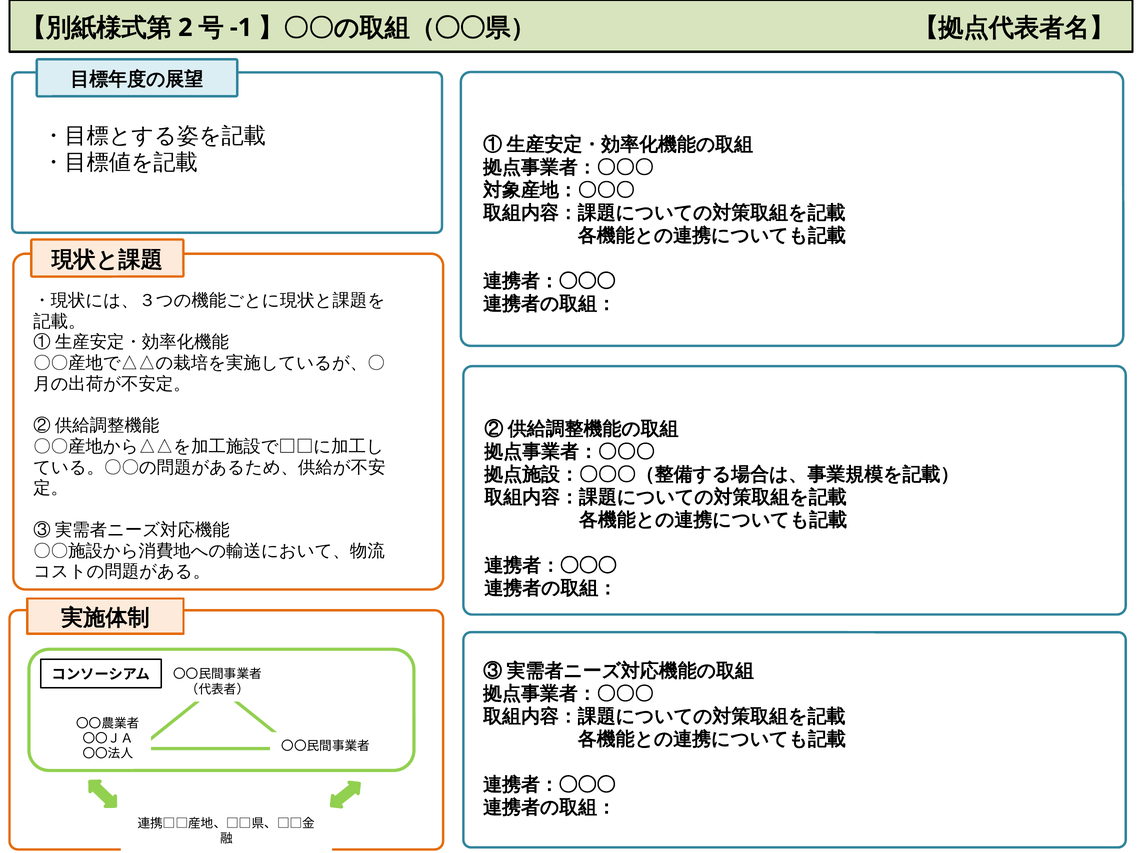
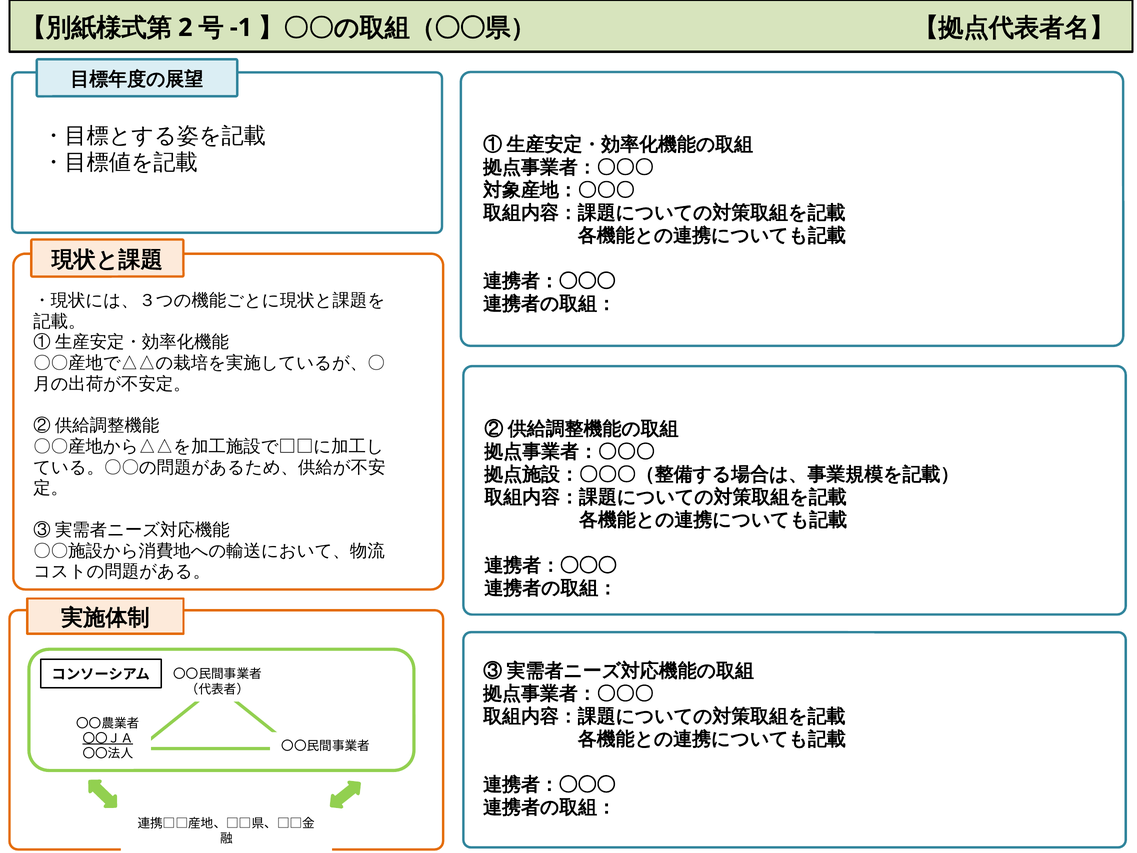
〇〇ＪＡ underline: none -> present
